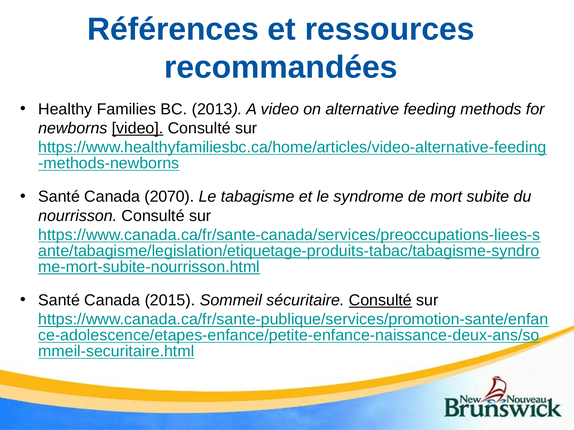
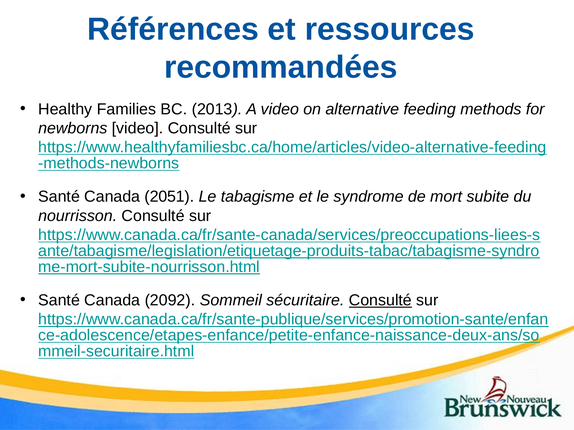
video at (138, 128) underline: present -> none
2070: 2070 -> 2051
2015: 2015 -> 2092
